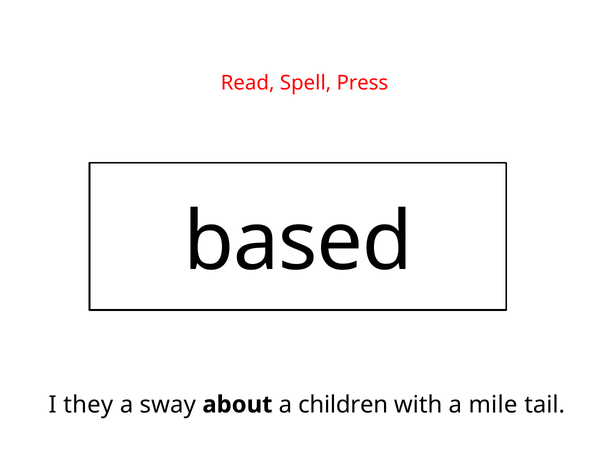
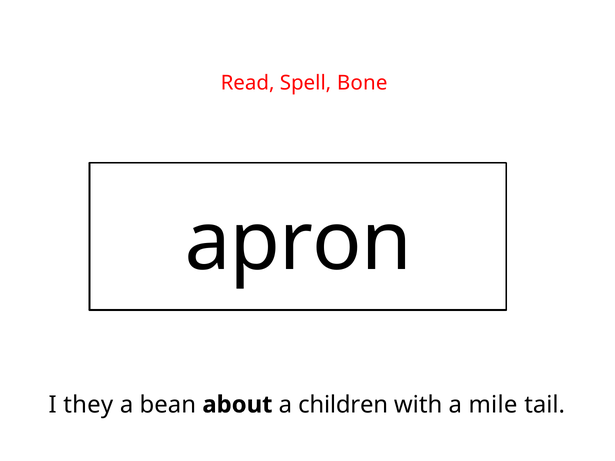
Press: Press -> Bone
based: based -> apron
sway: sway -> bean
